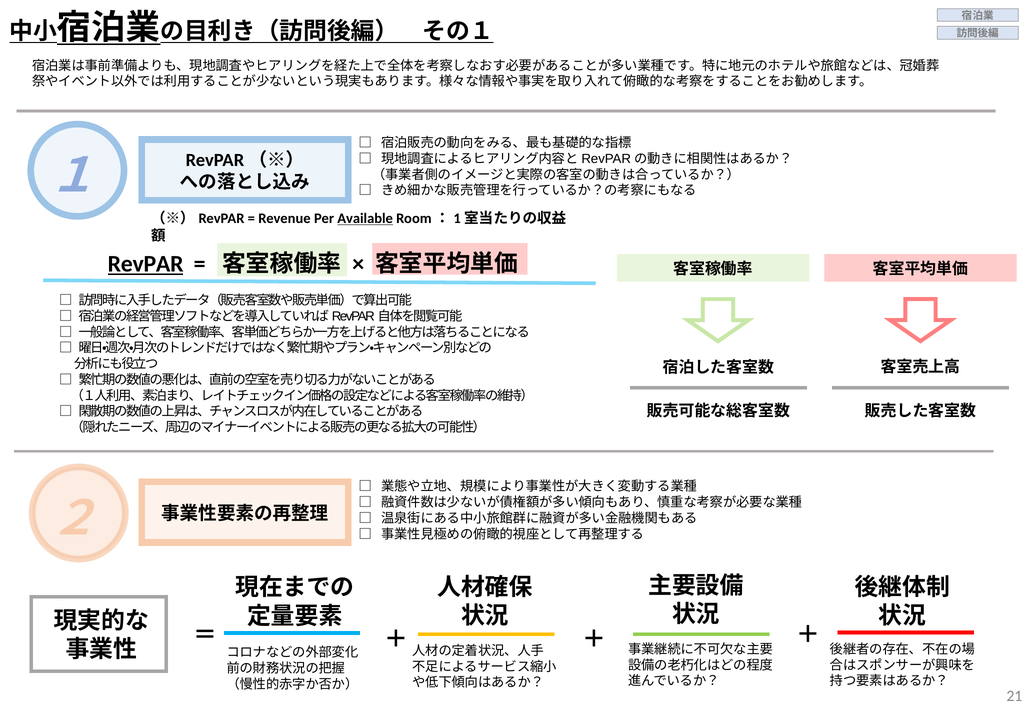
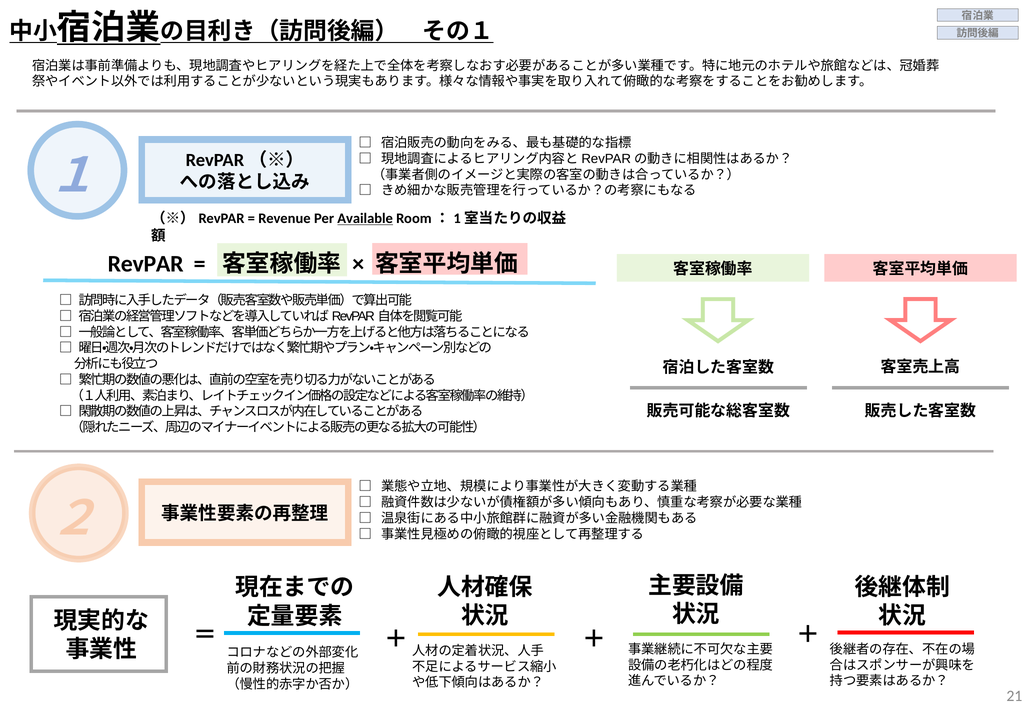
RevPAR underline: present -> none
